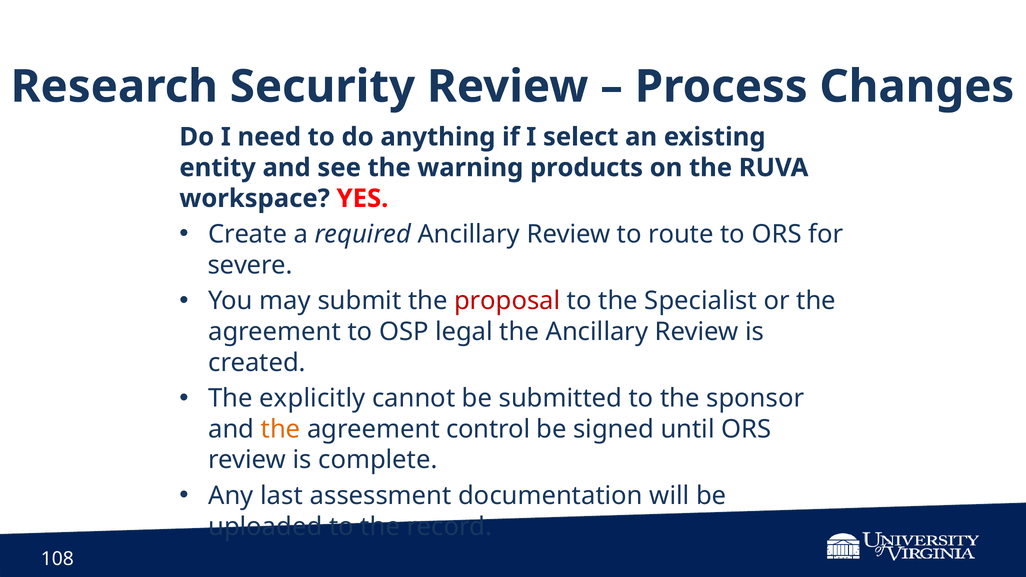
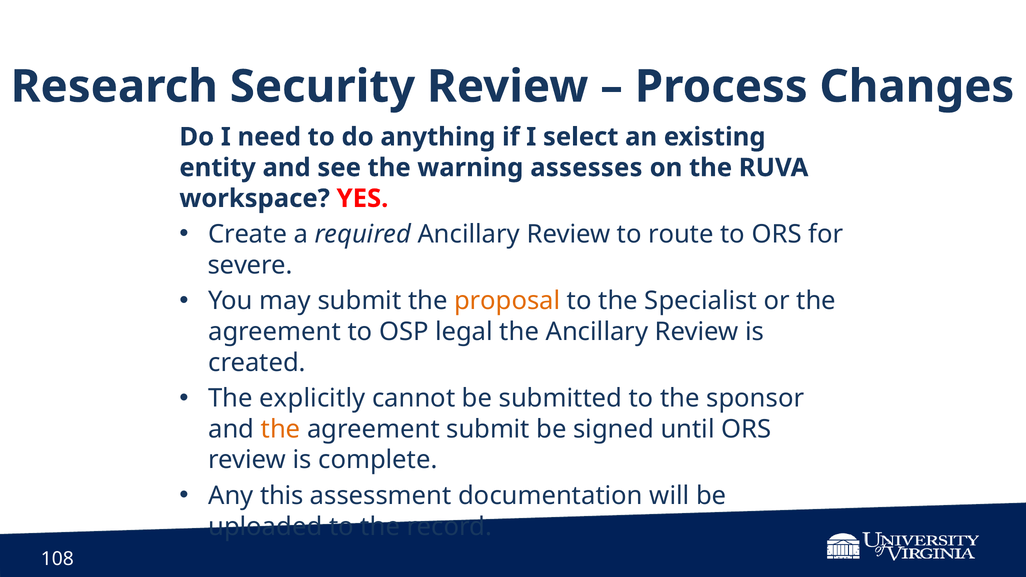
products: products -> assesses
proposal colour: red -> orange
agreement control: control -> submit
last: last -> this
